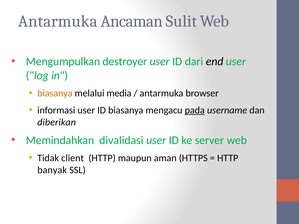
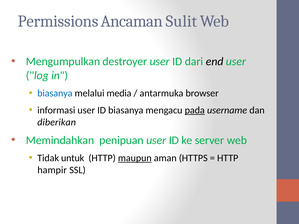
Antarmuka at (58, 21): Antarmuka -> Permissions
biasanya at (55, 93) colour: orange -> blue
divalidasi: divalidasi -> penipuan
client: client -> untuk
maupun underline: none -> present
banyak: banyak -> hampir
